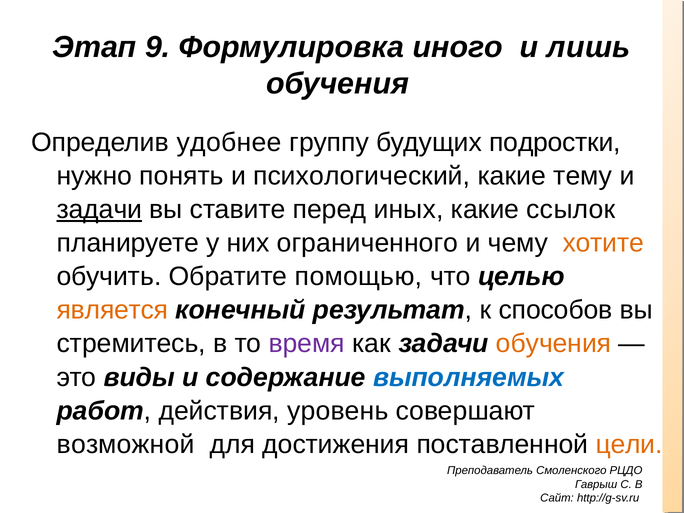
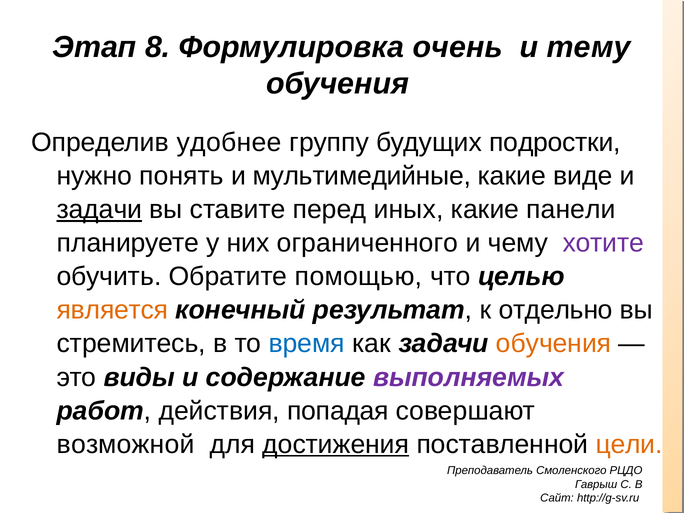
9: 9 -> 8
иного: иного -> очень
лишь: лишь -> тему
психологический: психологический -> мультимедийные
тему: тему -> виде
ссылок: ссылок -> панели
хотите colour: orange -> purple
способов: способов -> отдельно
время colour: purple -> blue
выполняемых colour: blue -> purple
уровень: уровень -> попадая
достижения underline: none -> present
